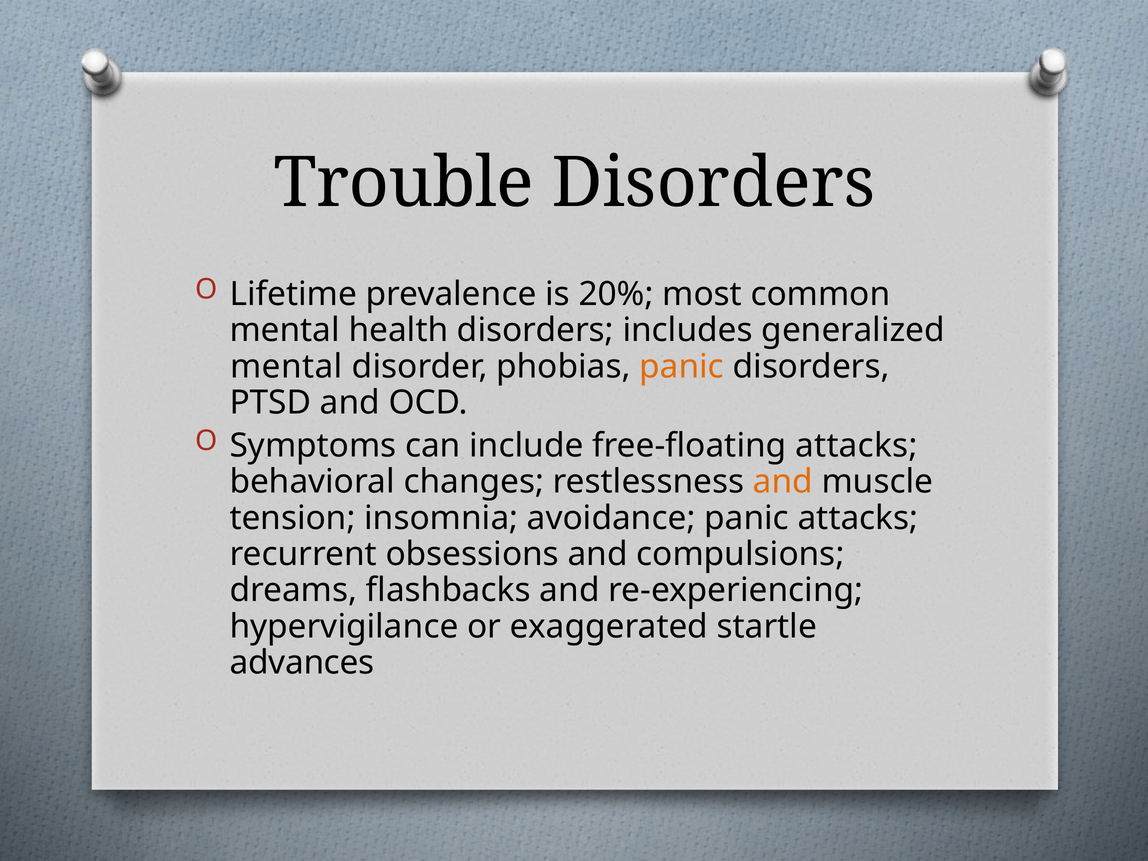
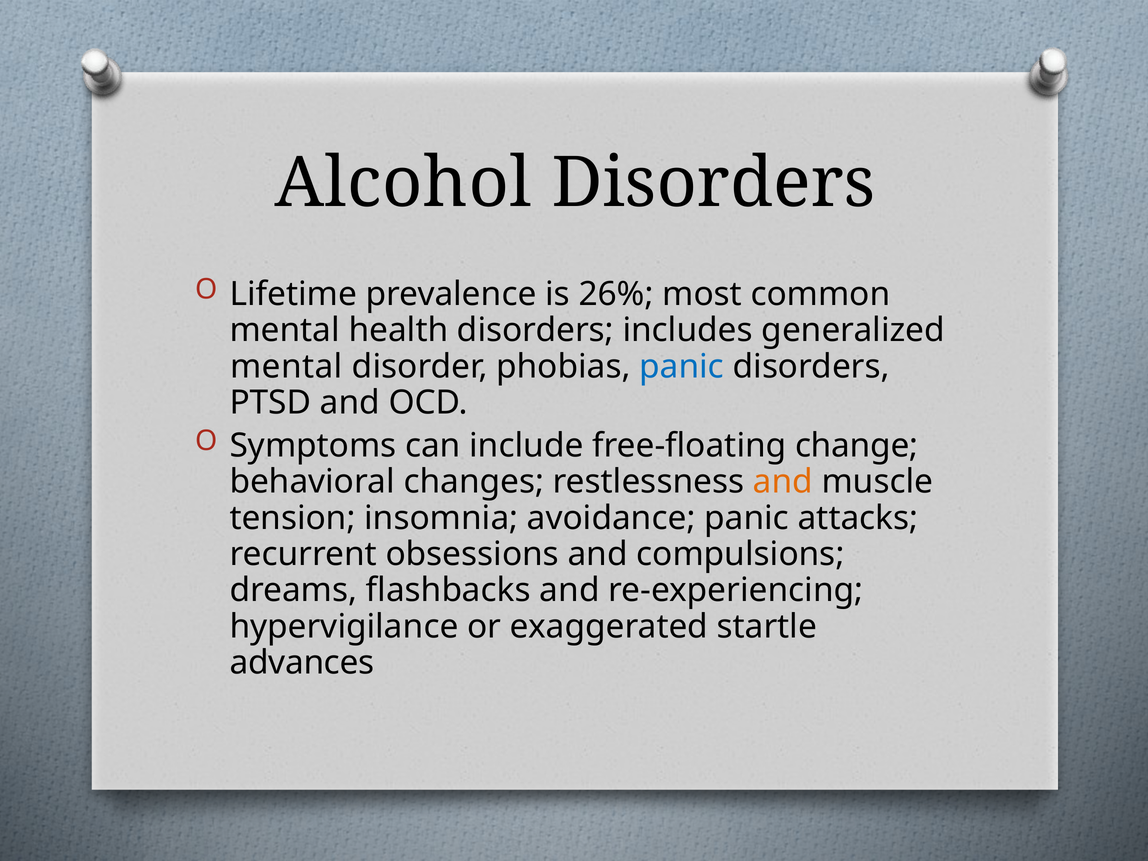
Trouble: Trouble -> Alcohol
20%: 20% -> 26%
panic at (682, 367) colour: orange -> blue
free-floating attacks: attacks -> change
